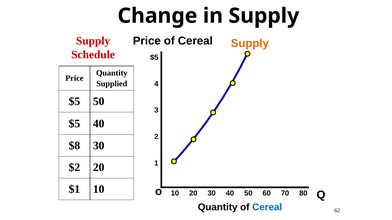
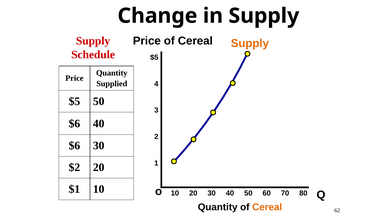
$5 at (74, 124): $5 -> $6
$8 at (74, 146): $8 -> $6
Cereal at (267, 208) colour: blue -> orange
